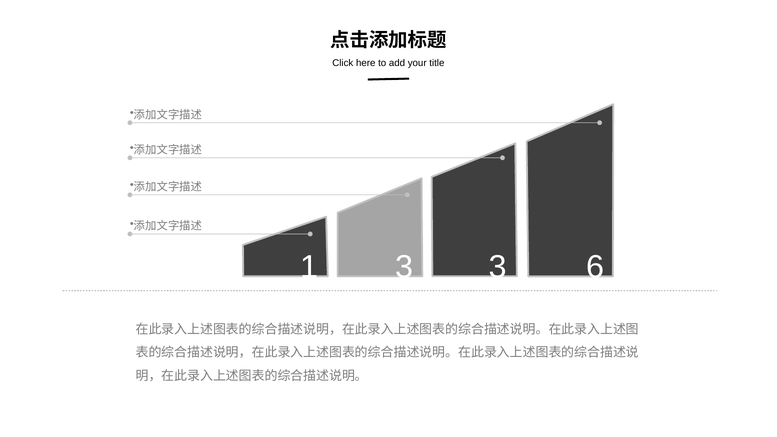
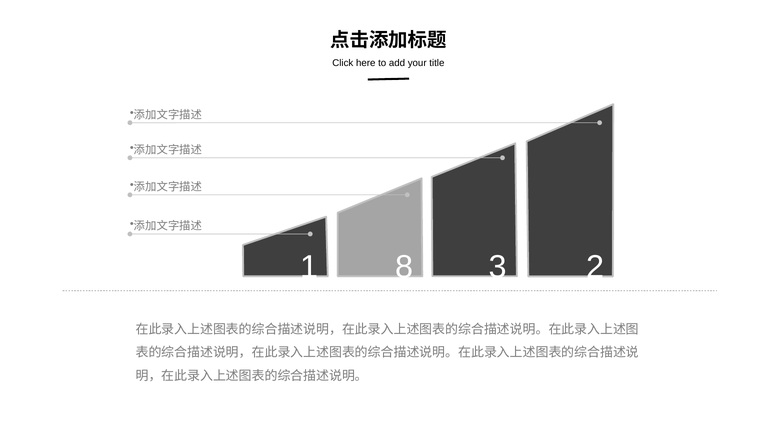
1 3: 3 -> 8
6: 6 -> 2
